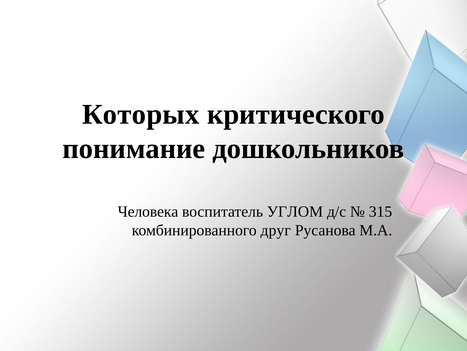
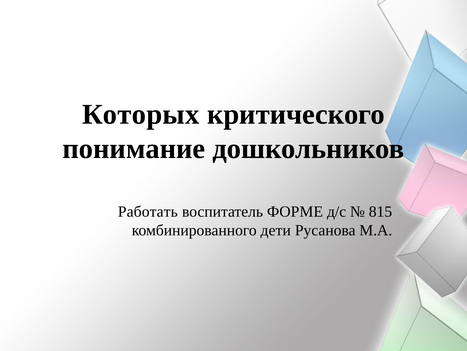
Человека: Человека -> Работать
УГЛОМ: УГЛОМ -> ФОРМЕ
315: 315 -> 815
друг: друг -> дети
